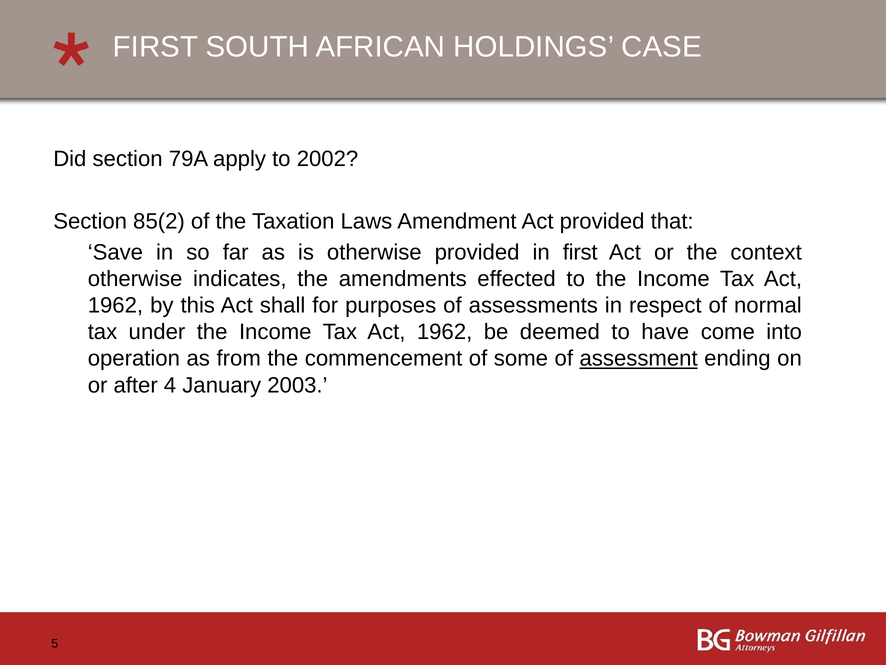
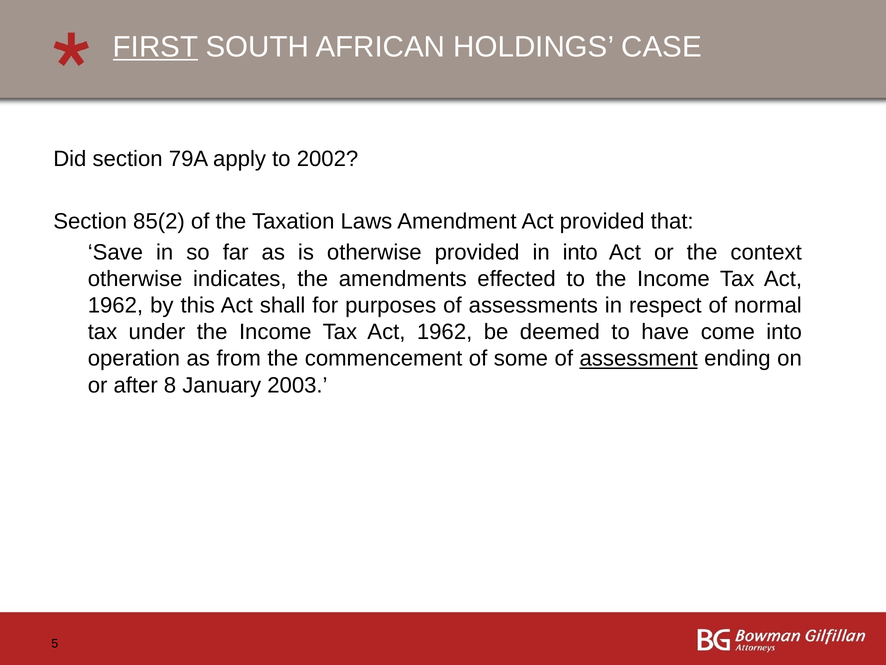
FIRST at (155, 47) underline: none -> present
in first: first -> into
4: 4 -> 8
